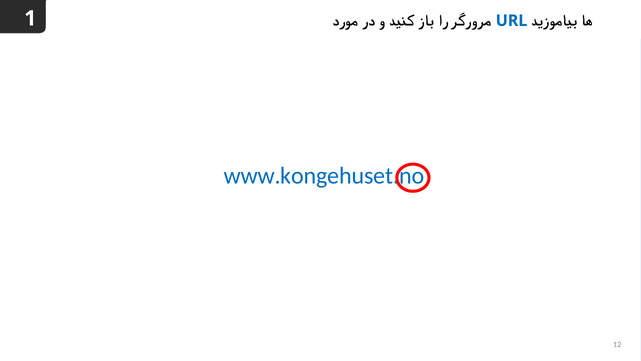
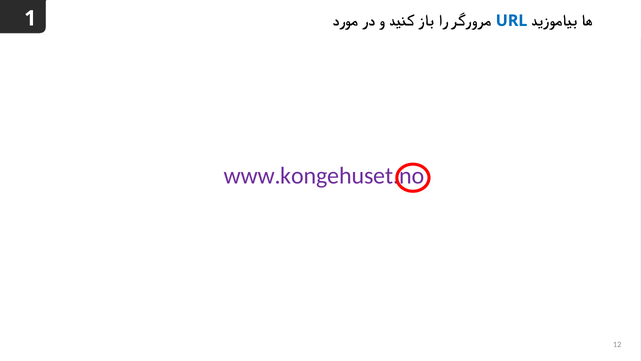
www.kongehuset.no colour: blue -> purple
